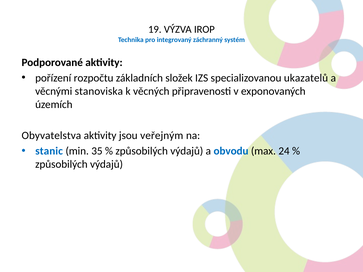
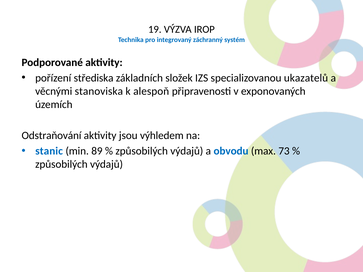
rozpočtu: rozpočtu -> střediska
věcných: věcných -> alespoň
Obyvatelstva: Obyvatelstva -> Odstraňování
veřejným: veřejným -> výhledem
35: 35 -> 89
24: 24 -> 73
